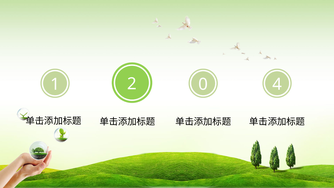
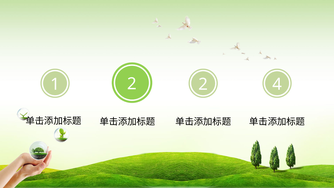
1 0: 0 -> 2
